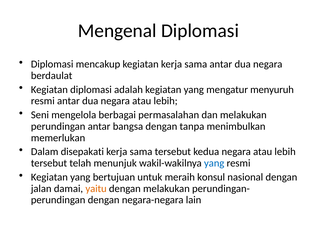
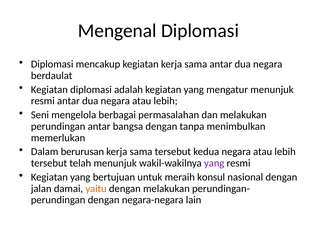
mengatur menyuruh: menyuruh -> menunjuk
disepakati: disepakati -> berurusan
yang at (214, 163) colour: blue -> purple
